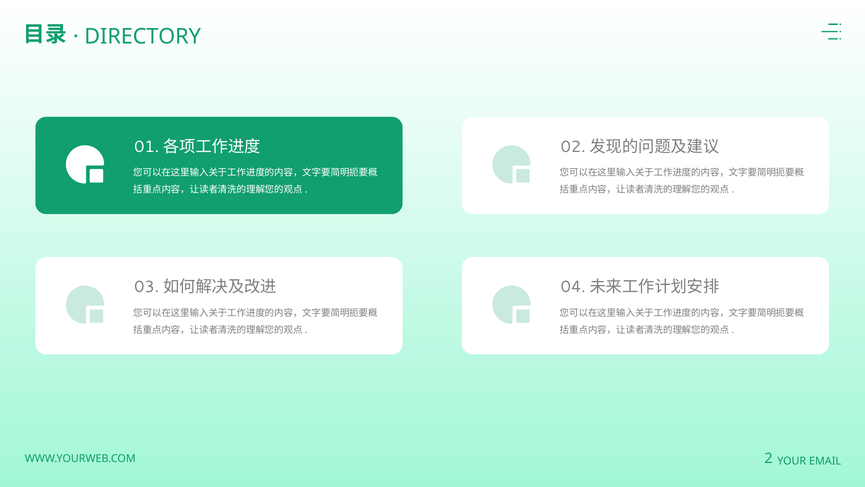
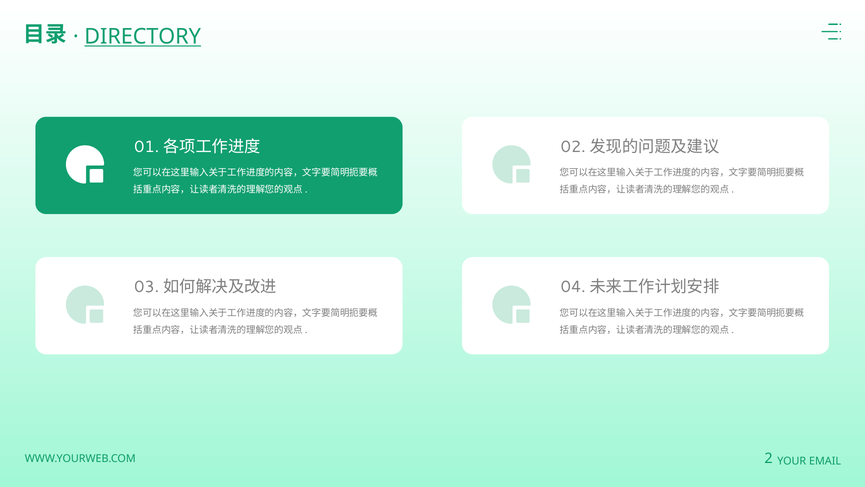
DIRECTORY underline: none -> present
